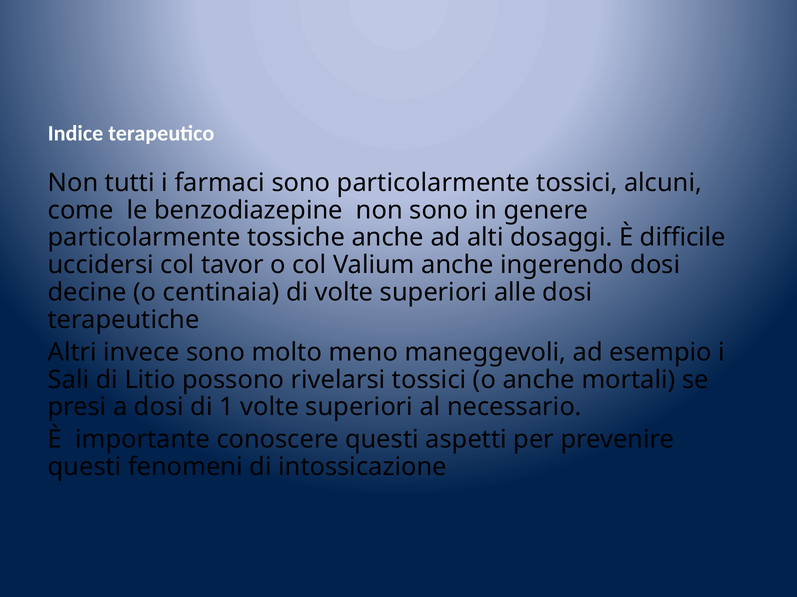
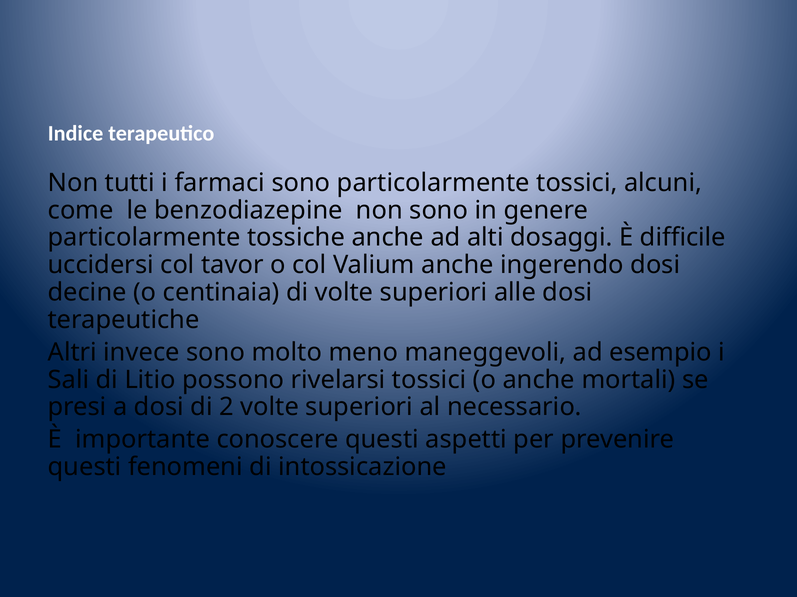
1: 1 -> 2
